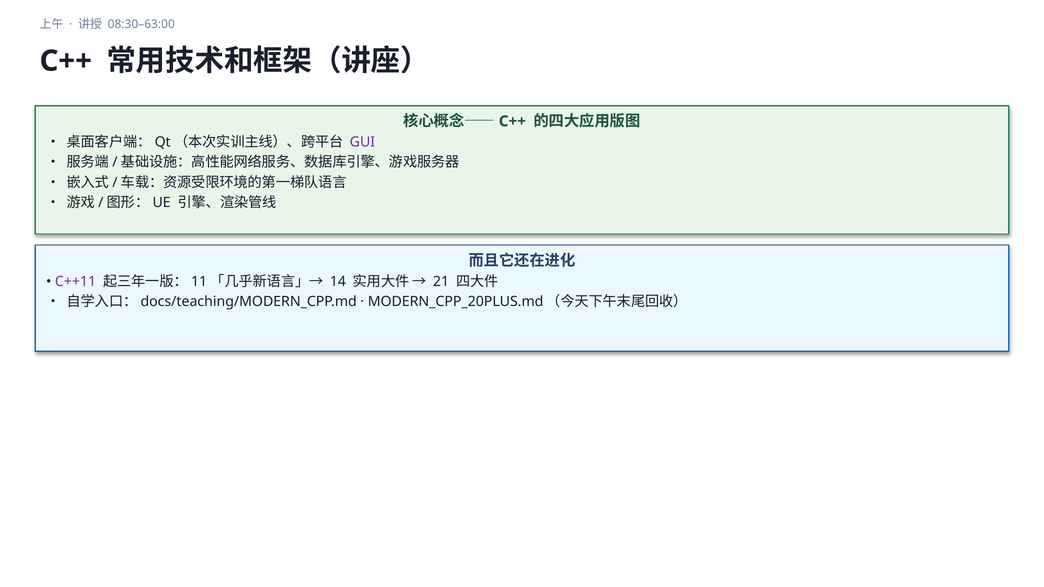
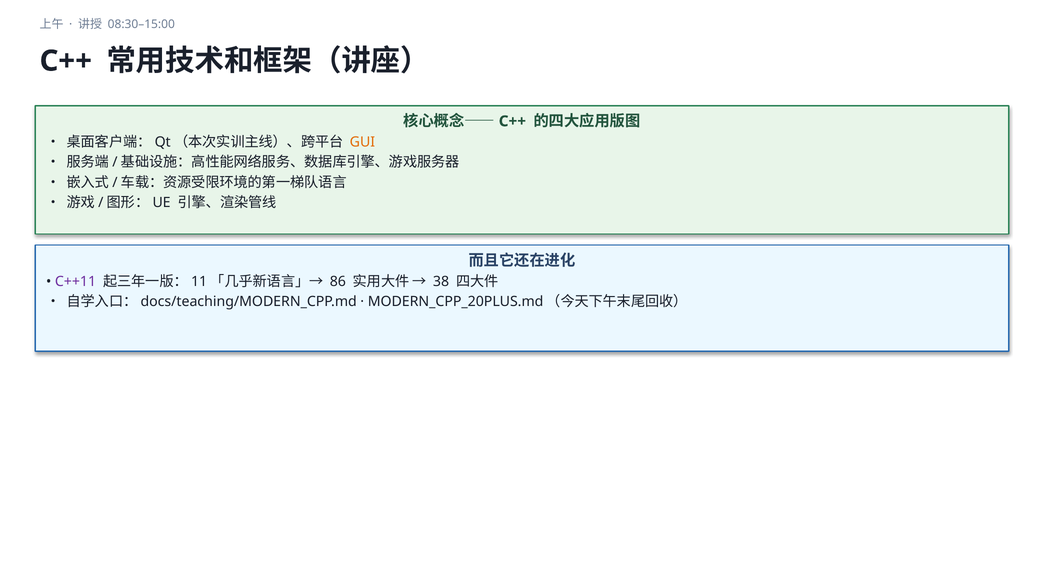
08:30–63:00: 08:30–63:00 -> 08:30–15:00
GUI colour: purple -> orange
14: 14 -> 86
21: 21 -> 38
